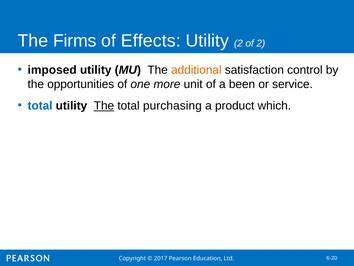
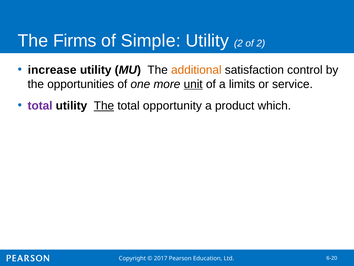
Effects: Effects -> Simple
imposed: imposed -> increase
unit underline: none -> present
been: been -> limits
total at (40, 106) colour: blue -> purple
purchasing: purchasing -> opportunity
